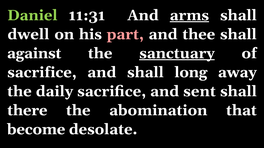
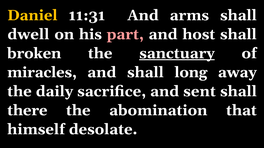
Daniel colour: light green -> yellow
arms underline: present -> none
thee: thee -> host
against: against -> broken
sacrifice at (42, 73): sacrifice -> miracles
become: become -> himself
